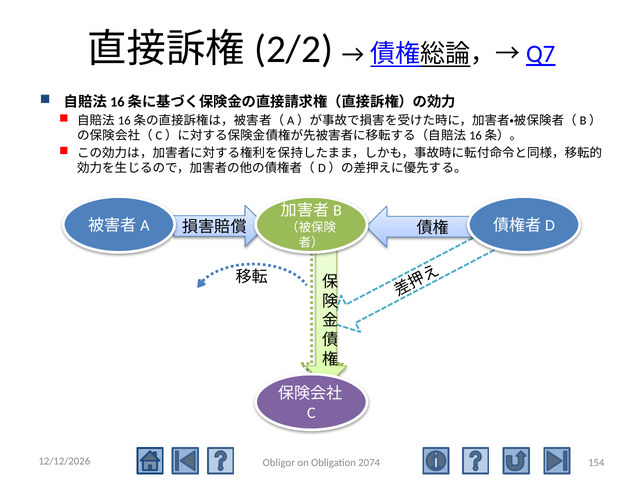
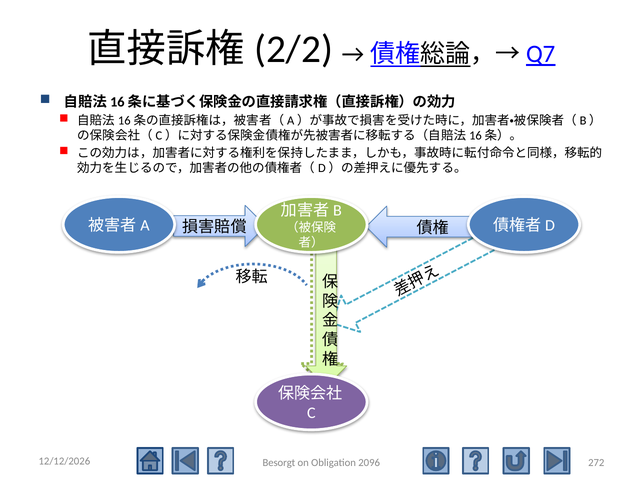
154: 154 -> 272
Obligor: Obligor -> Besorgt
2074: 2074 -> 2096
